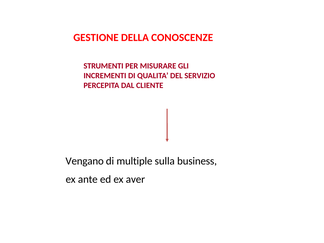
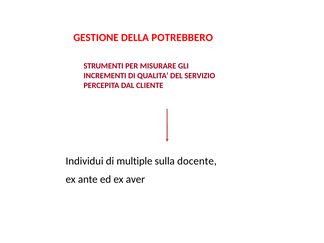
CONOSCENZE: CONOSCENZE -> POTREBBERO
Vengano: Vengano -> Individui
business: business -> docente
